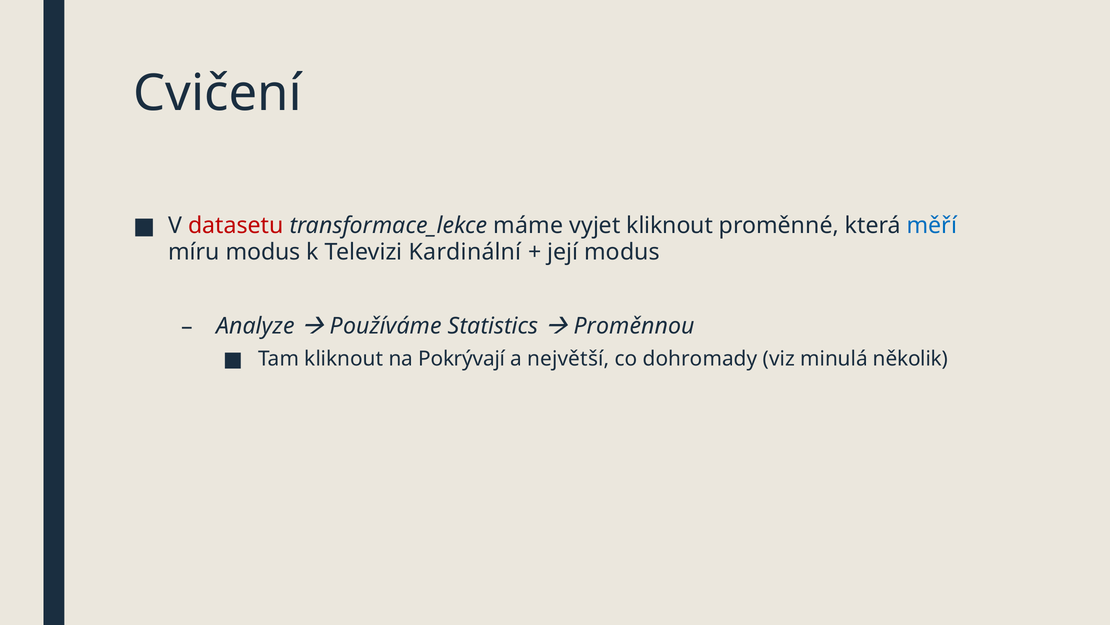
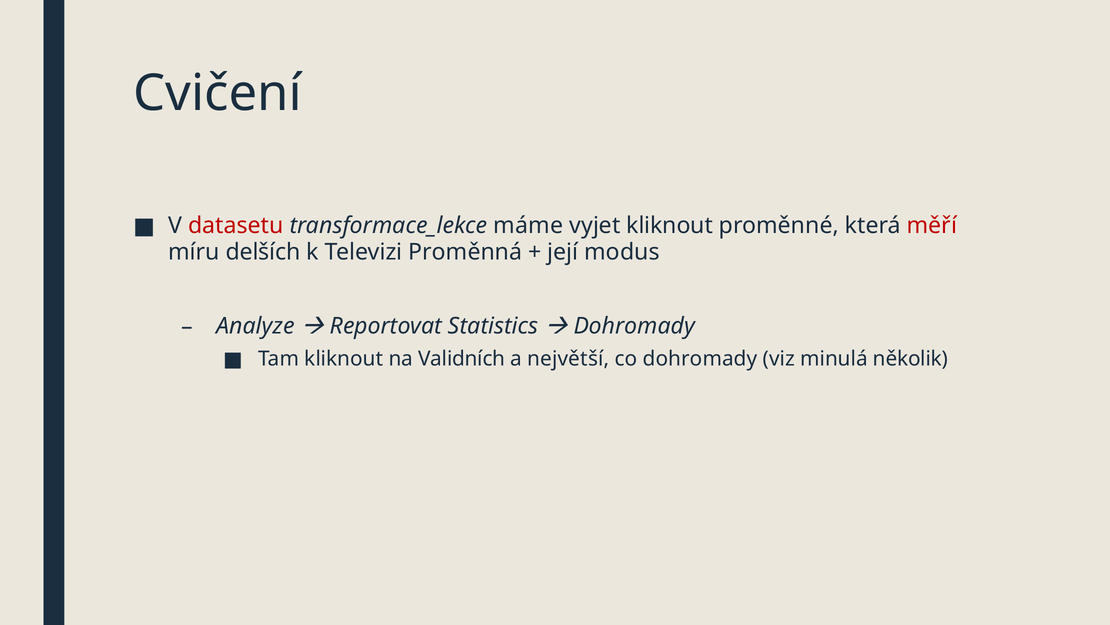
měří colour: blue -> red
míru modus: modus -> delších
Kardinální: Kardinální -> Proměnná
Používáme: Používáme -> Reportovat
Proměnnou at (634, 326): Proměnnou -> Dohromady
Pokrývají: Pokrývají -> Validních
